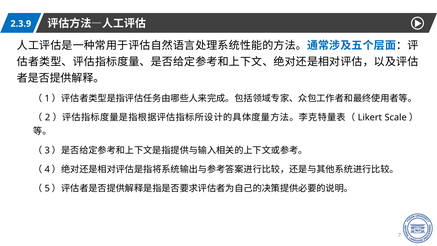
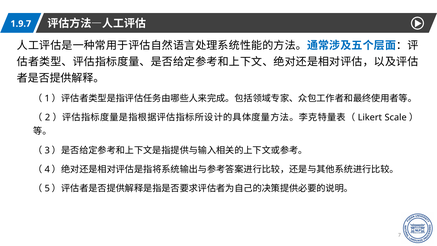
2.3.9: 2.3.9 -> 1.9.7
